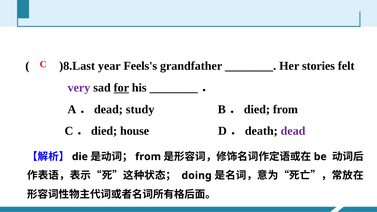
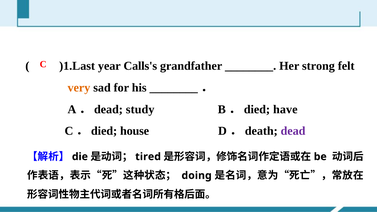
)8.Last: )8.Last -> )1.Last
Feels's: Feels's -> Calls's
stories: stories -> strong
very colour: purple -> orange
for underline: present -> none
from at (285, 109): from -> have
from at (148, 157): from -> tired
